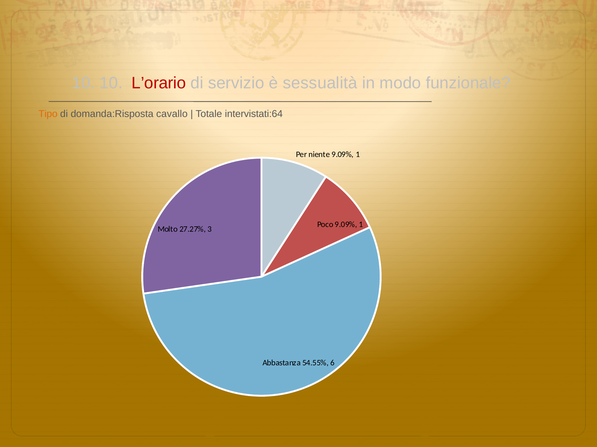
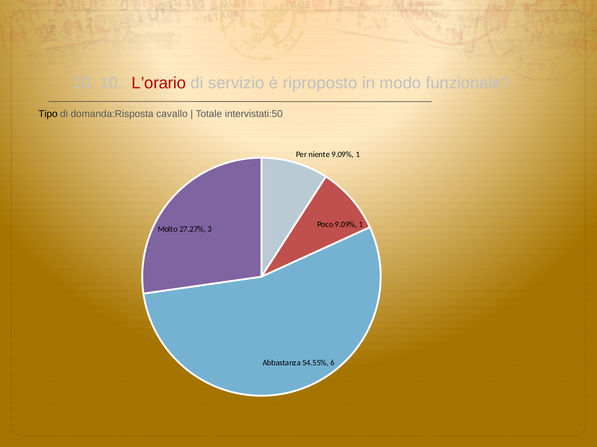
sessualità: sessualità -> riproposto
Tipo colour: orange -> black
intervistati:64: intervistati:64 -> intervistati:50
